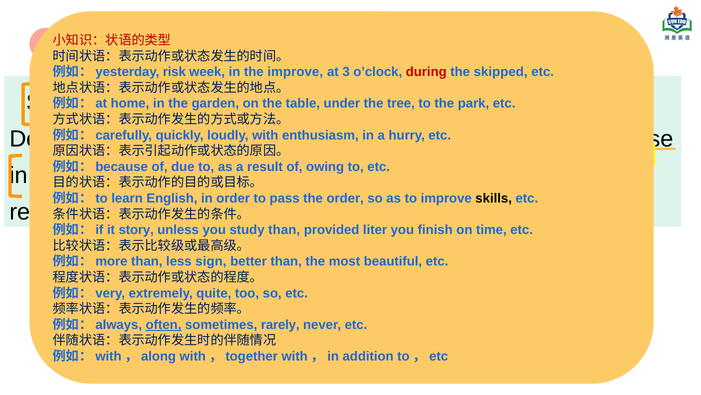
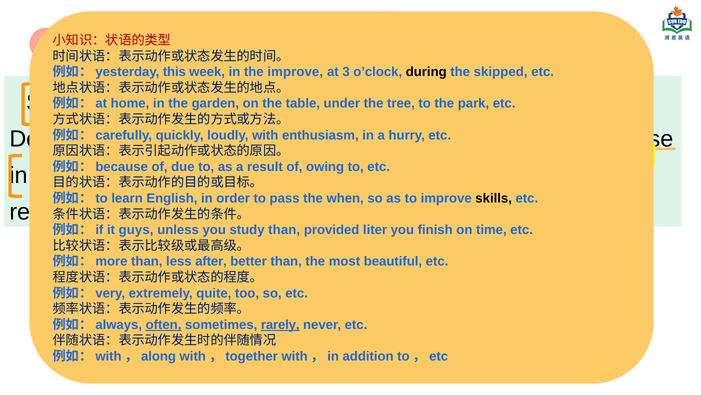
risk: risk -> this
during colour: red -> black
the order: order -> when
story: story -> guys
sign: sign -> after
rarely underline: none -> present
